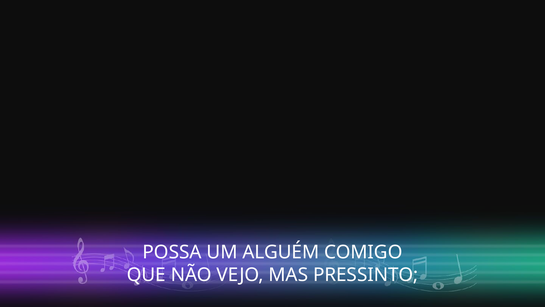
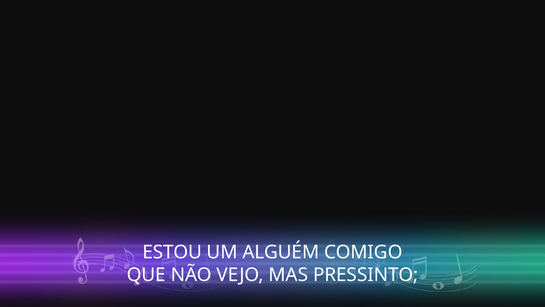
POSSA: POSSA -> ESTOU
